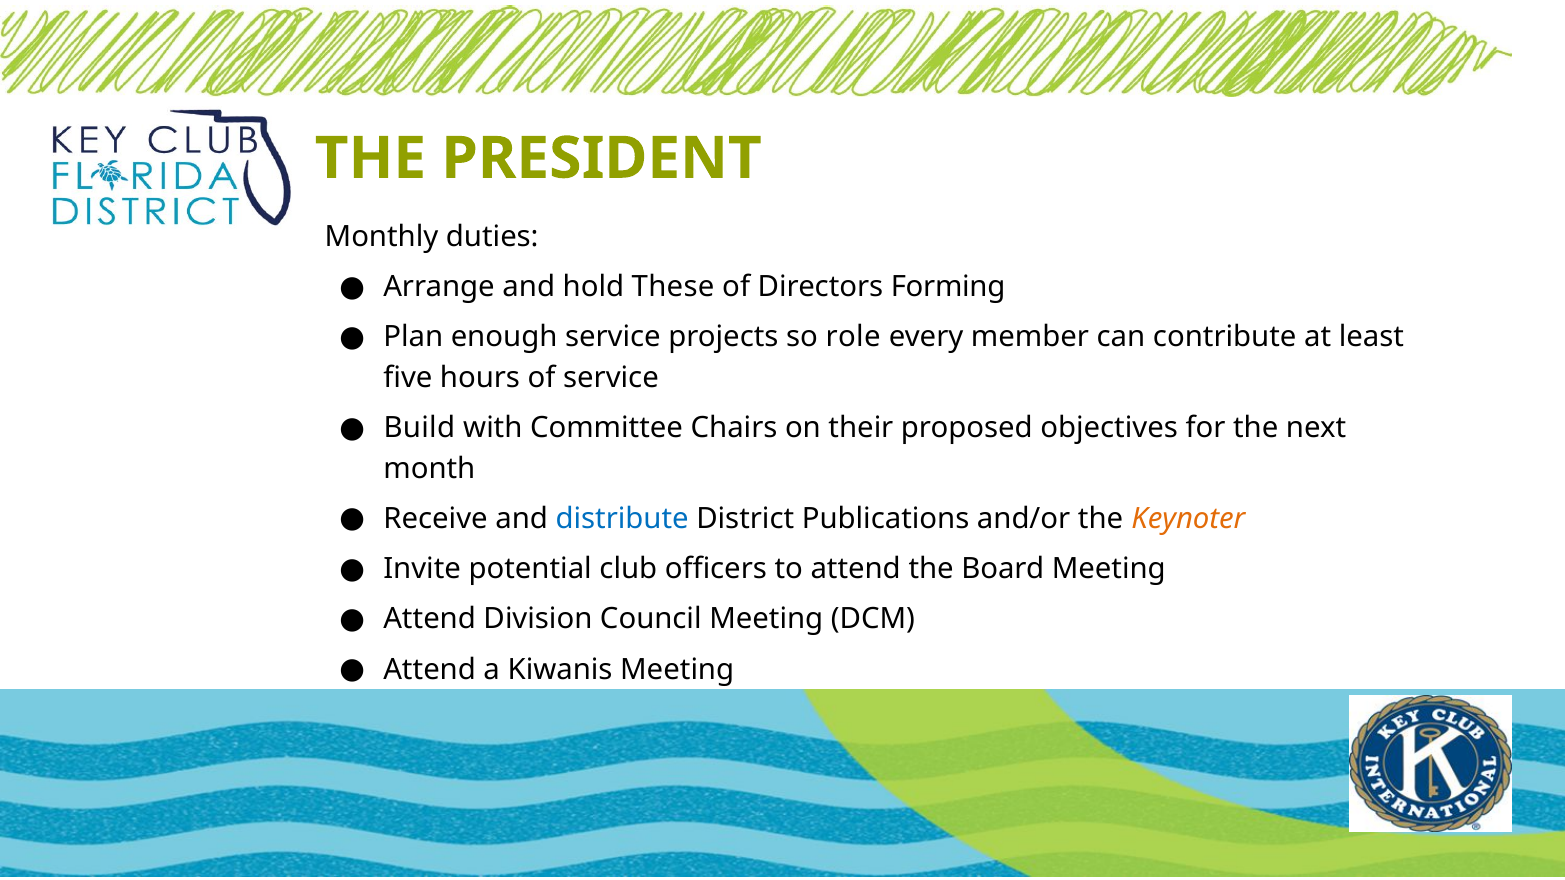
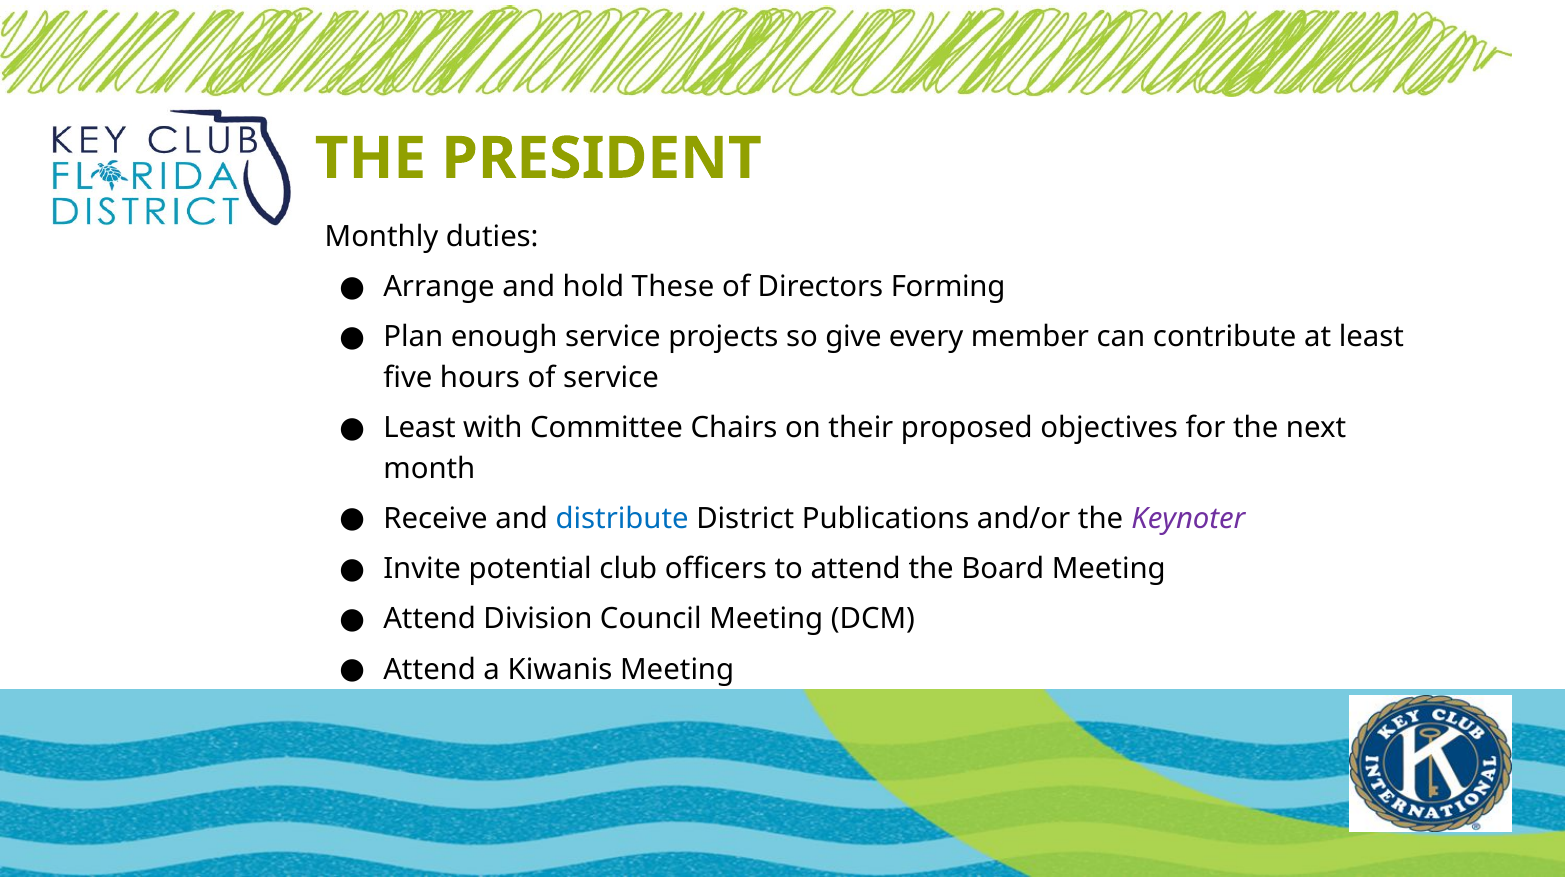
role: role -> give
Build at (419, 428): Build -> Least
Keynoter colour: orange -> purple
